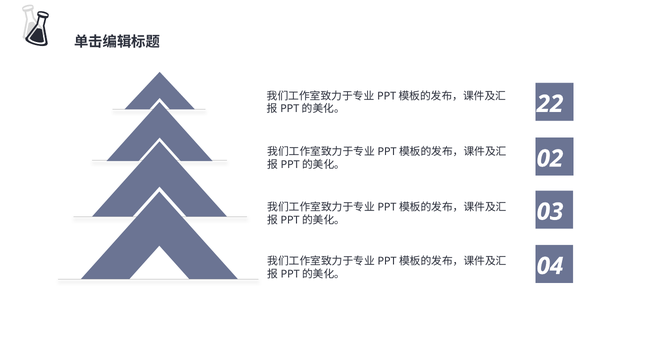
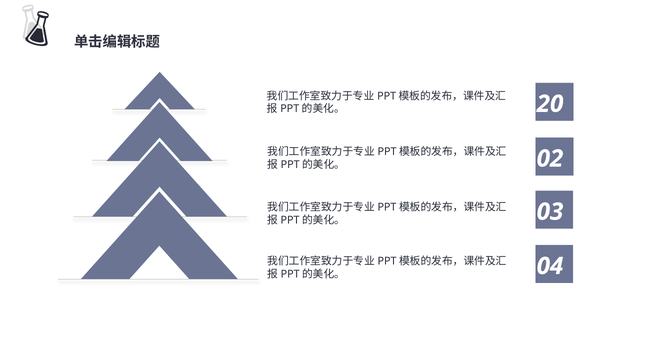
22: 22 -> 20
